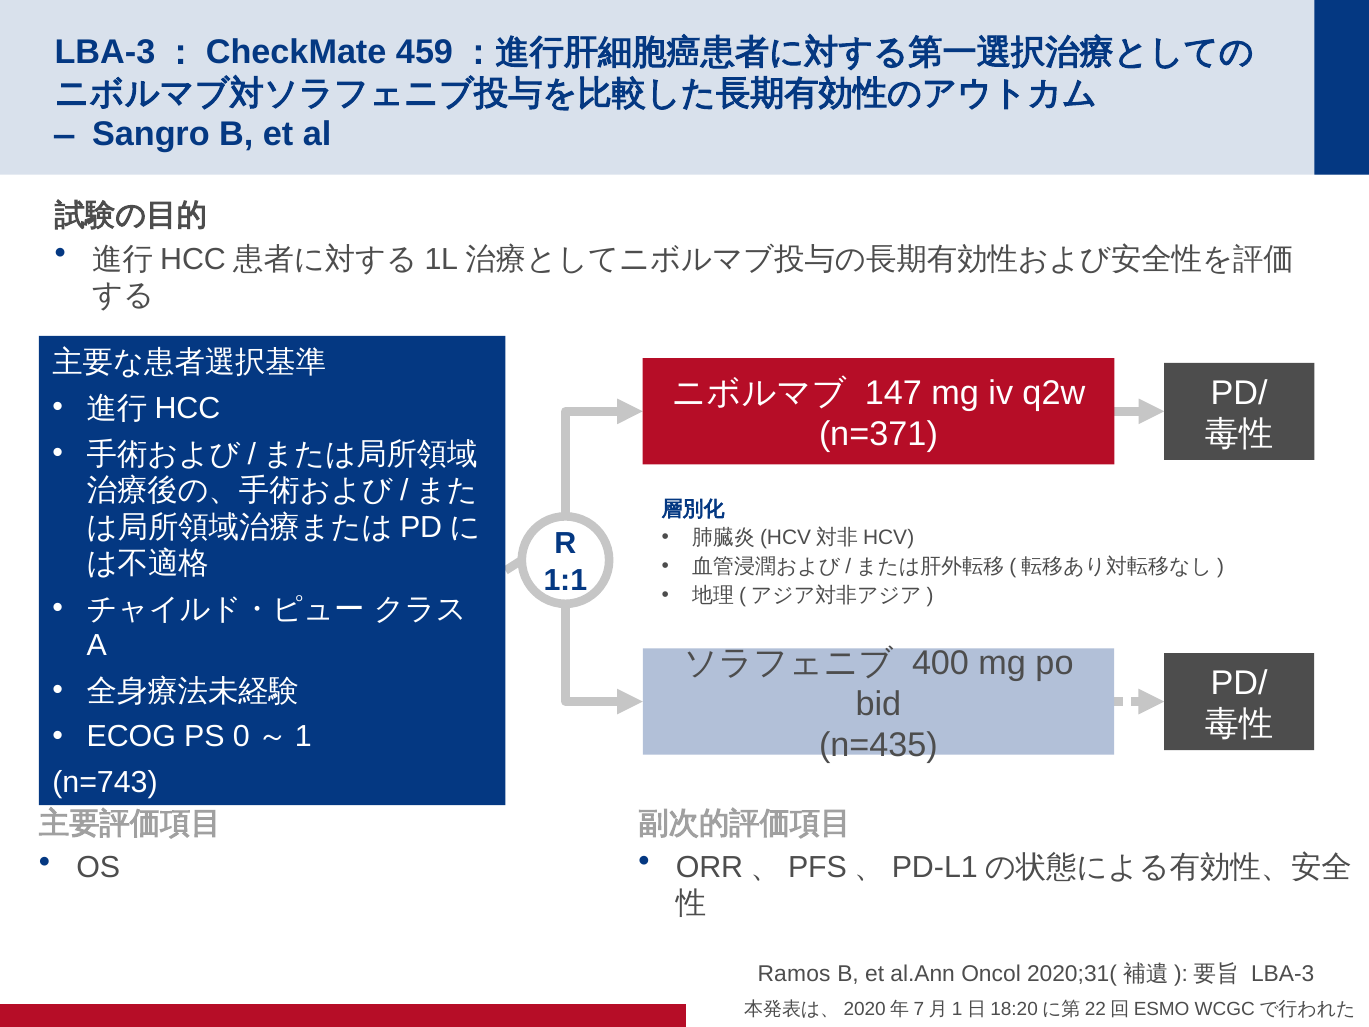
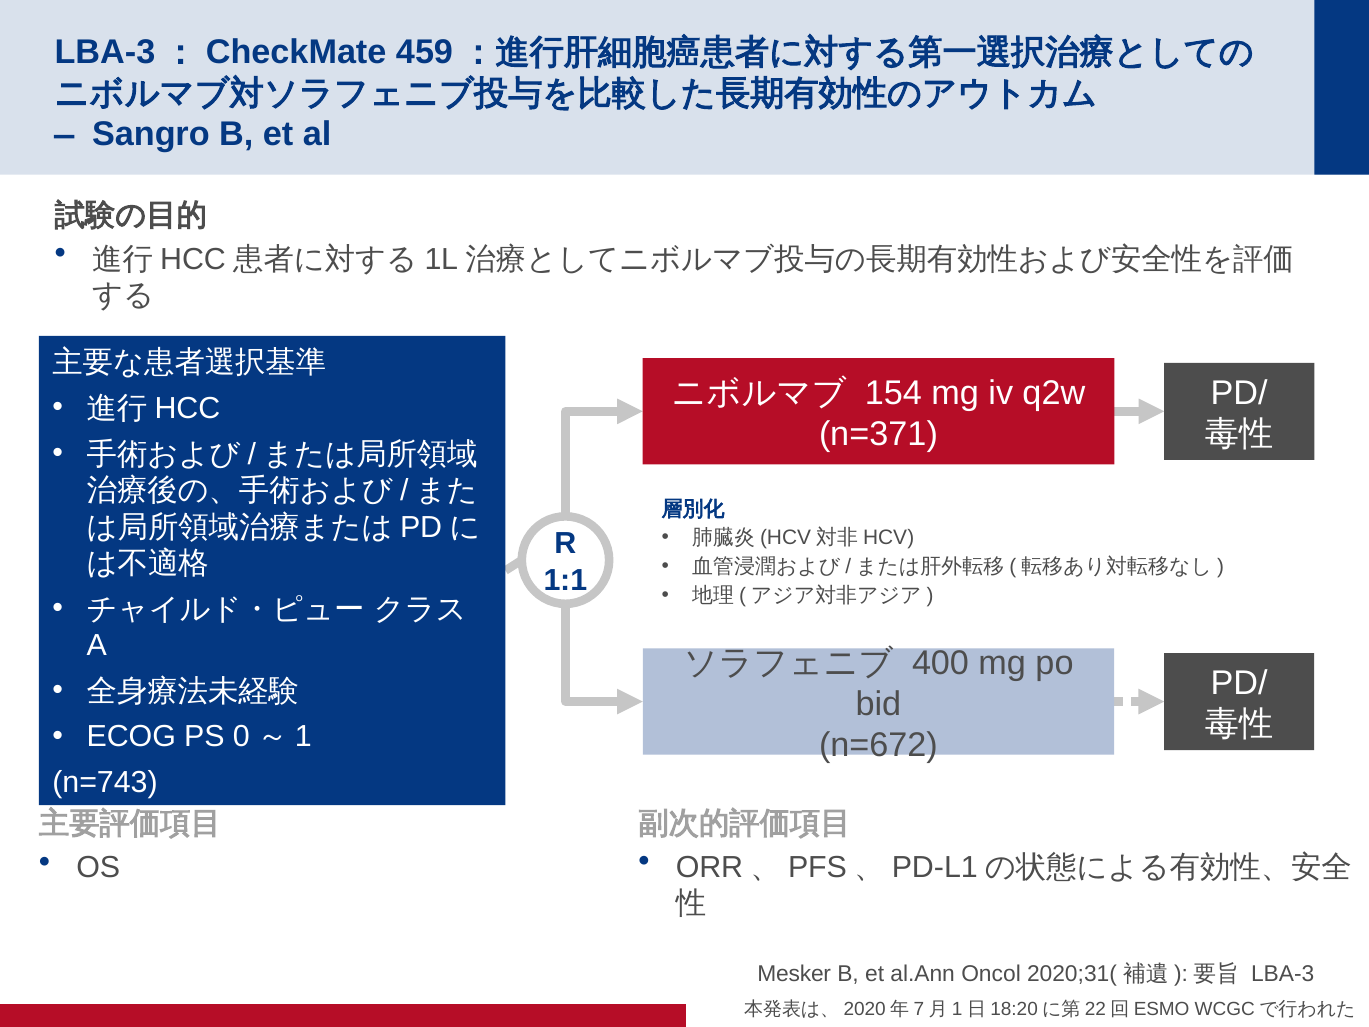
147: 147 -> 154
n=435: n=435 -> n=672
Ramos: Ramos -> Mesker
